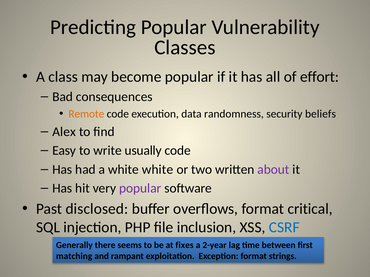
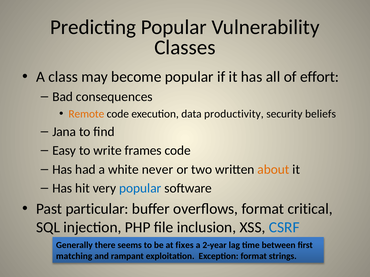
randomness: randomness -> productivity
Alex: Alex -> Jana
usually: usually -> frames
white white: white -> never
about colour: purple -> orange
popular at (140, 189) colour: purple -> blue
disclosed: disclosed -> particular
